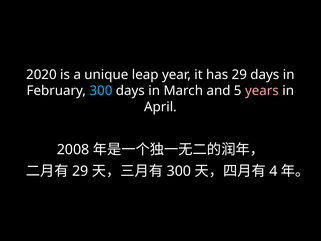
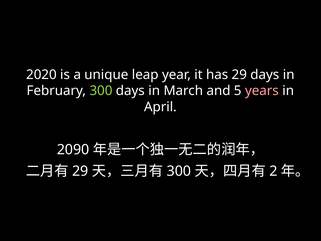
300 at (101, 91) colour: light blue -> light green
2008: 2008 -> 2090
4: 4 -> 2
